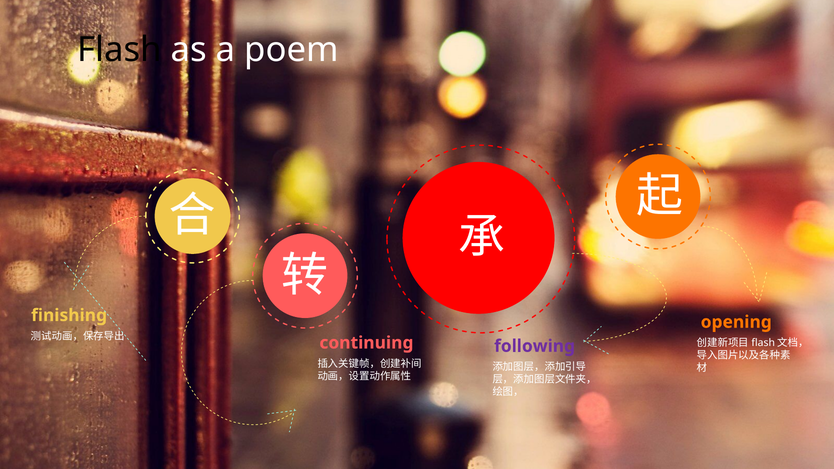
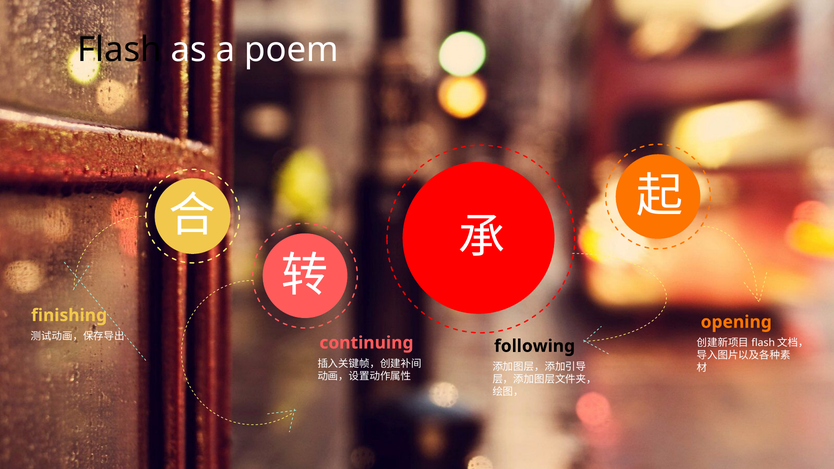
following colour: purple -> black
